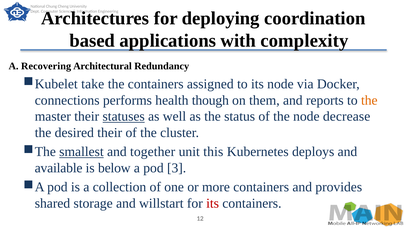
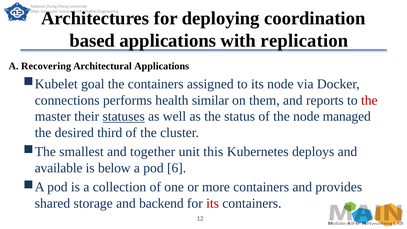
complexity: complexity -> replication
Architectural Redundancy: Redundancy -> Applications
take: take -> goal
though: though -> similar
the at (369, 100) colour: orange -> red
decrease: decrease -> managed
desired their: their -> third
smallest underline: present -> none
3: 3 -> 6
willstart: willstart -> backend
